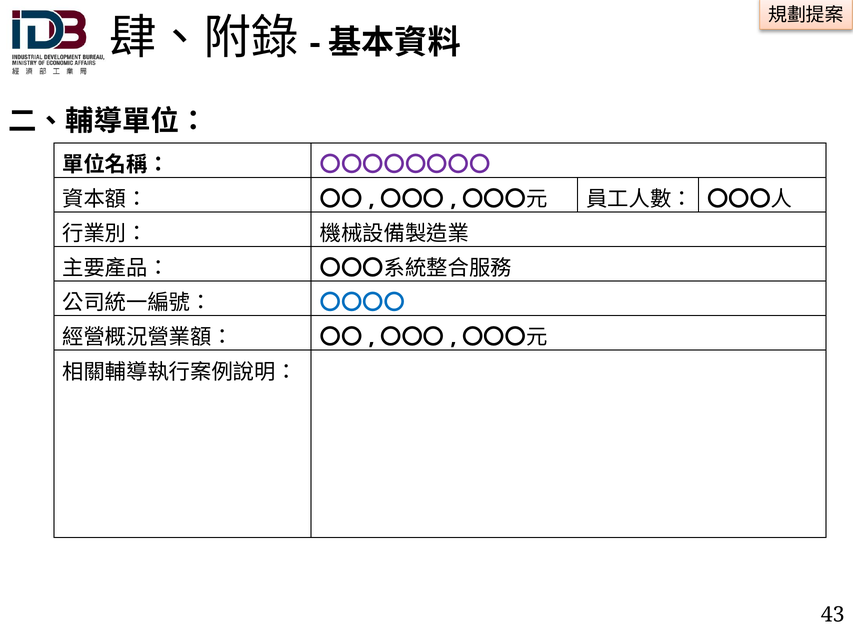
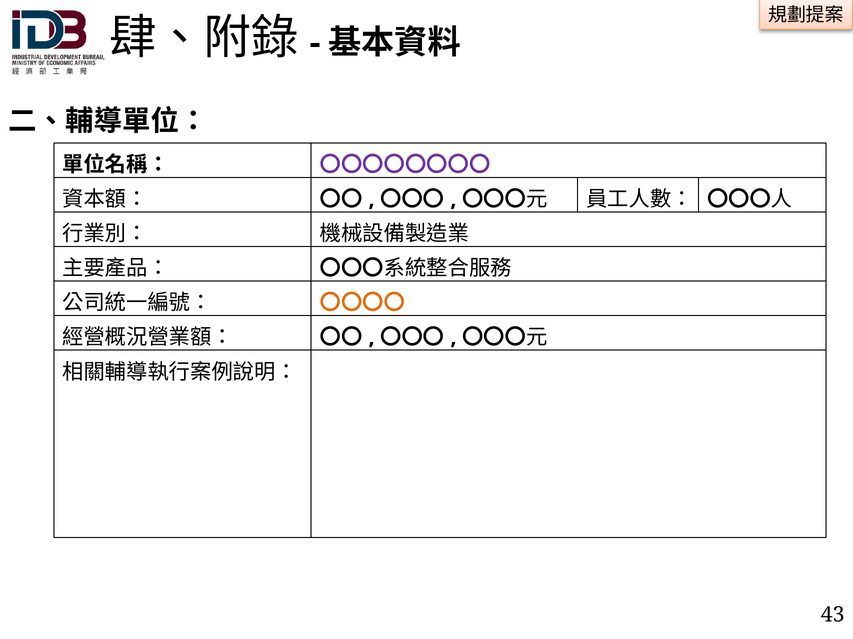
〇〇〇〇 colour: blue -> orange
